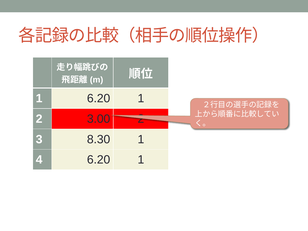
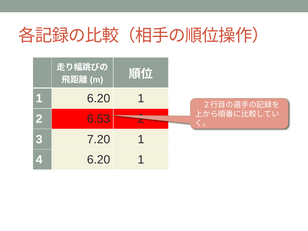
3.00: 3.00 -> 6.53
8.30: 8.30 -> 7.20
